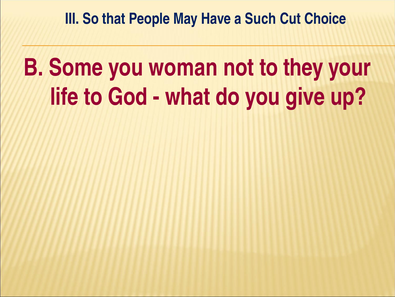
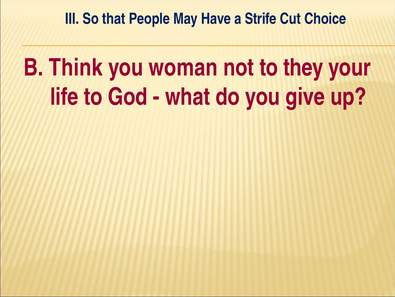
Such: Such -> Strife
Some: Some -> Think
